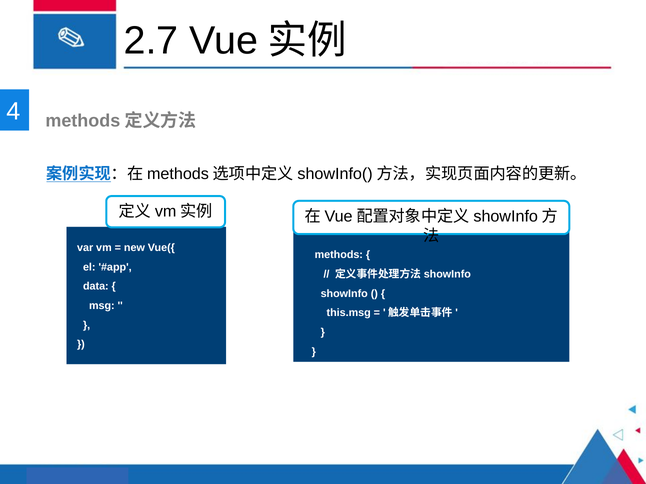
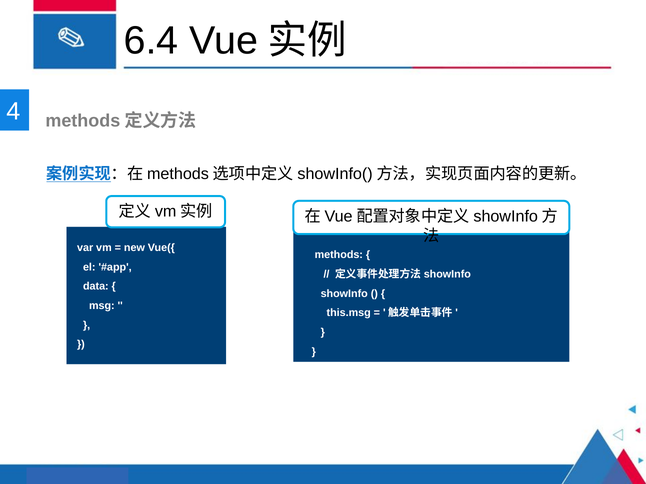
2.7: 2.7 -> 6.4
